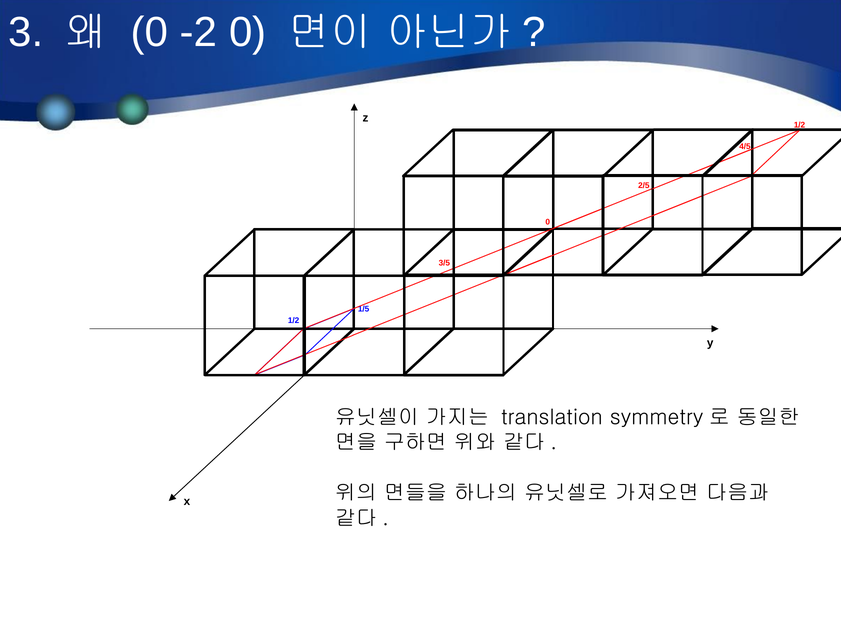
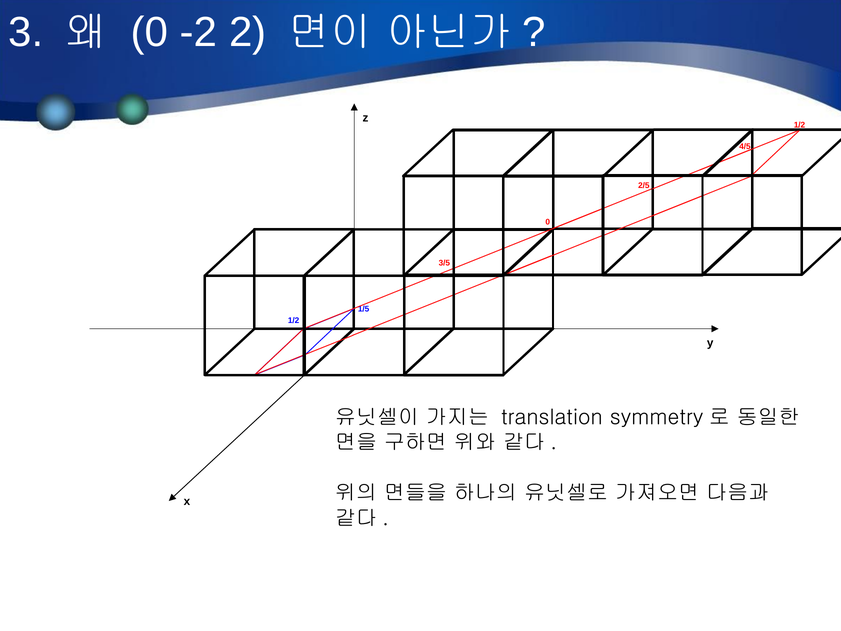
-2 0: 0 -> 2
